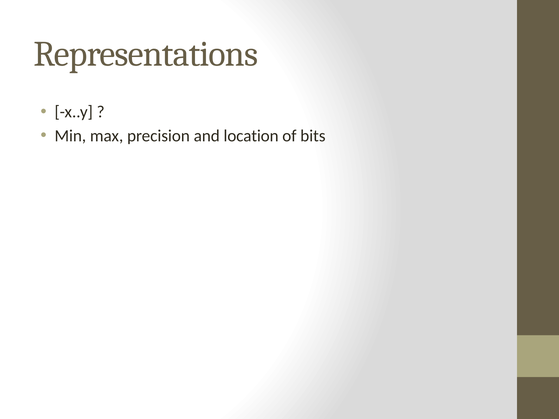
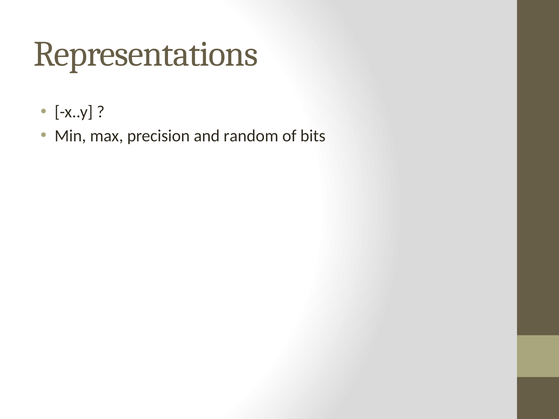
location: location -> random
